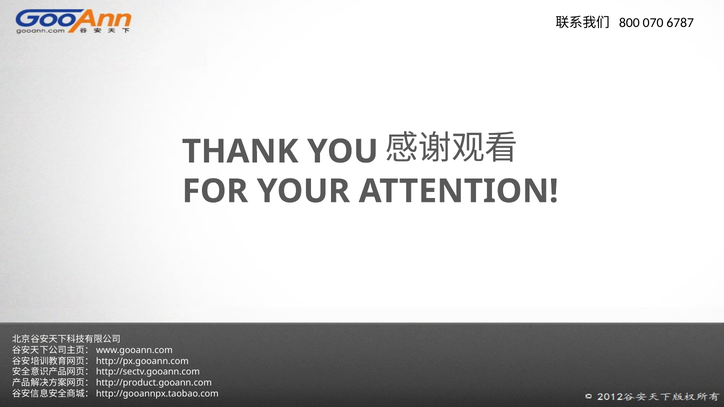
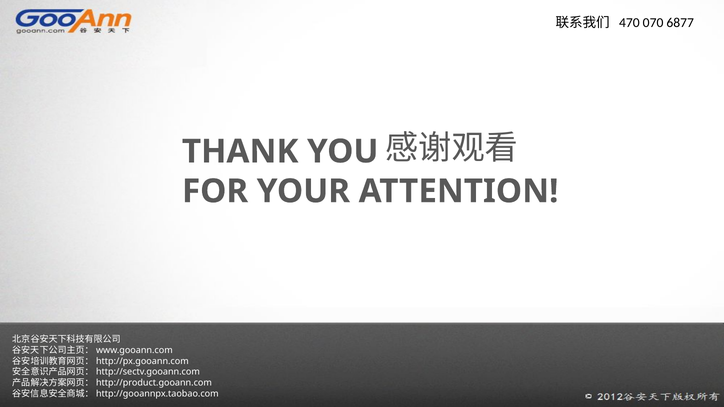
800: 800 -> 470
6787: 6787 -> 6877
